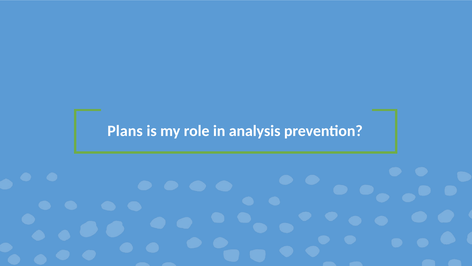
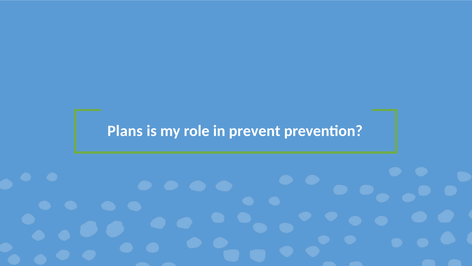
analysis: analysis -> prevent
